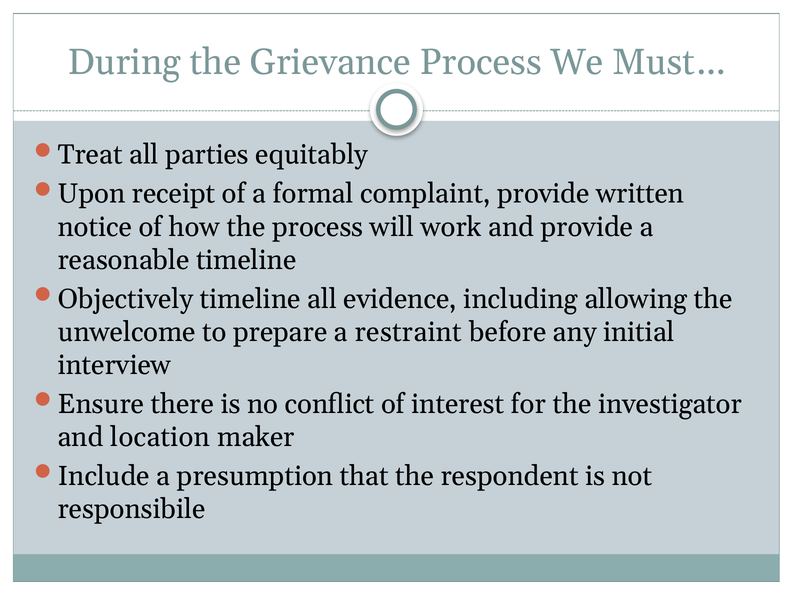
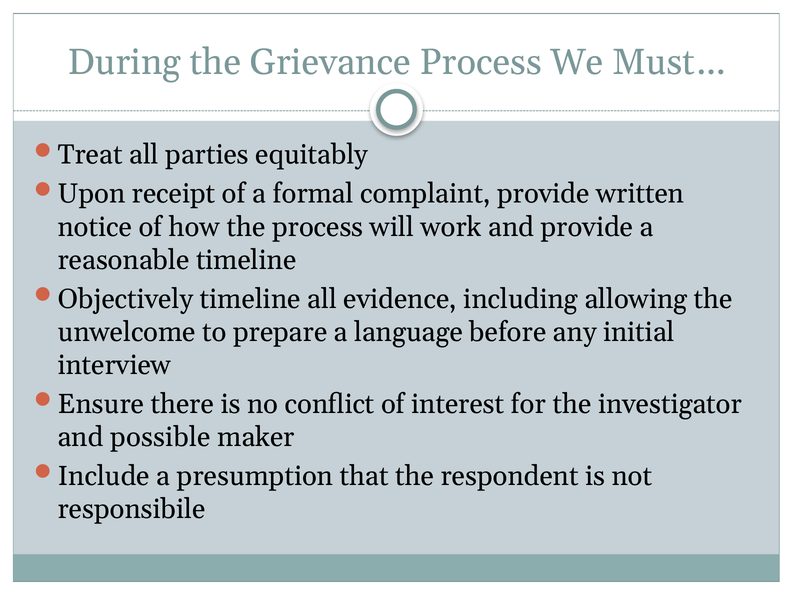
restraint: restraint -> language
location: location -> possible
